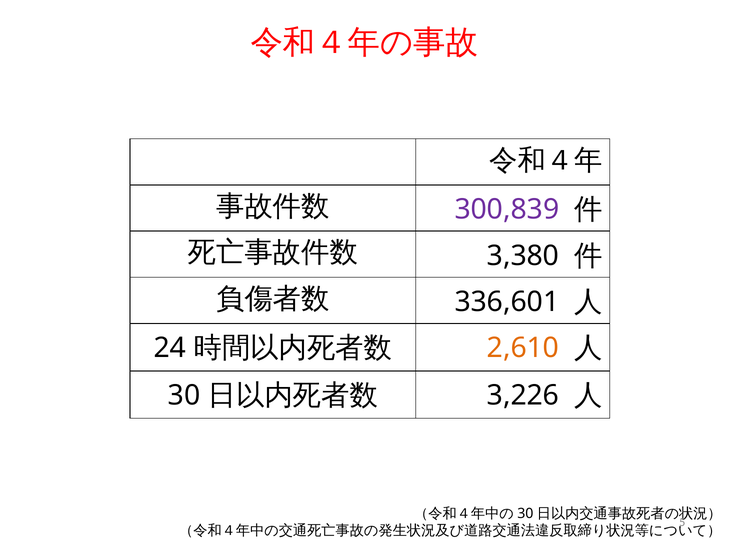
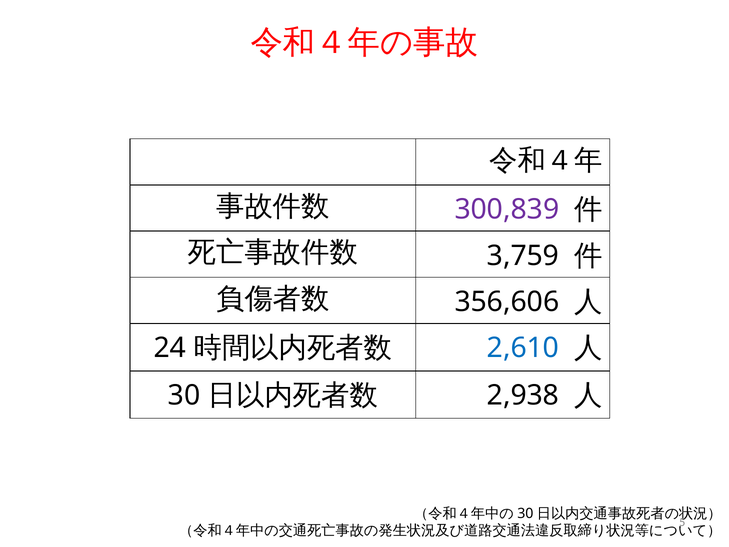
3,380: 3,380 -> 3,759
336,601: 336,601 -> 356,606
2,610 colour: orange -> blue
3,226: 3,226 -> 2,938
